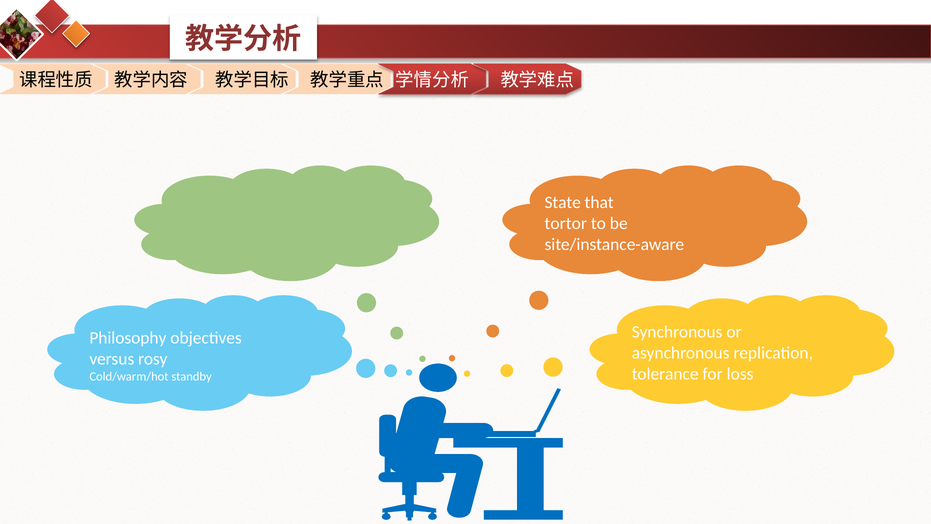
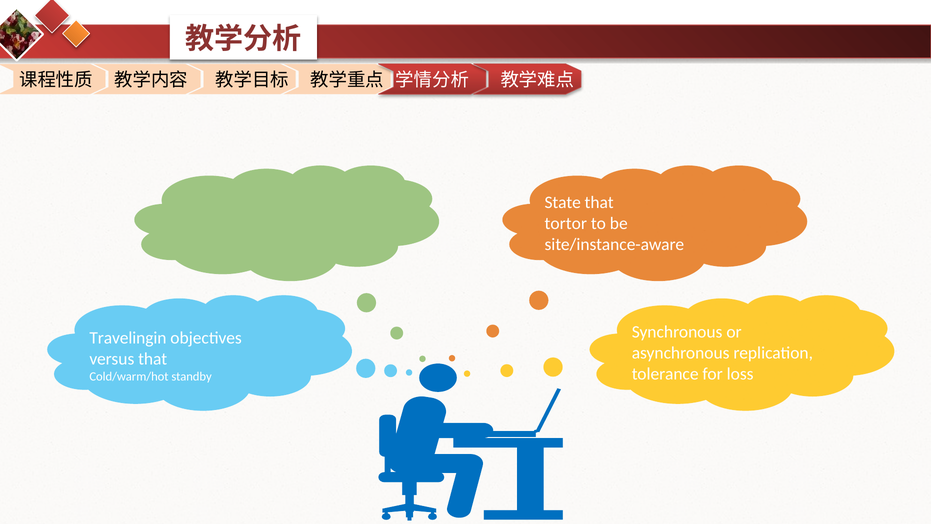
Philosophy: Philosophy -> Travelingin
versus rosy: rosy -> that
